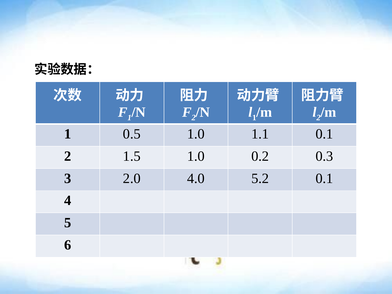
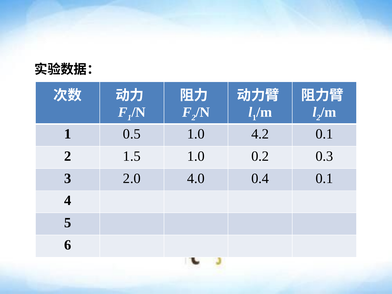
1.1: 1.1 -> 4.2
5.2: 5.2 -> 0.4
